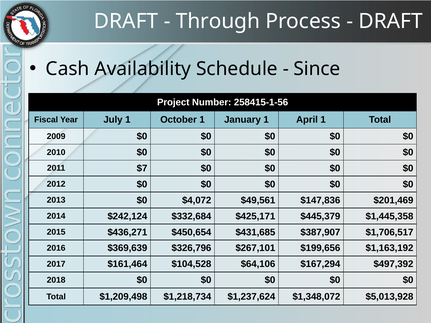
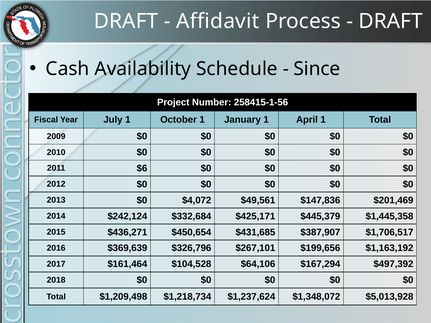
Through: Through -> Affidavit
$7: $7 -> $6
